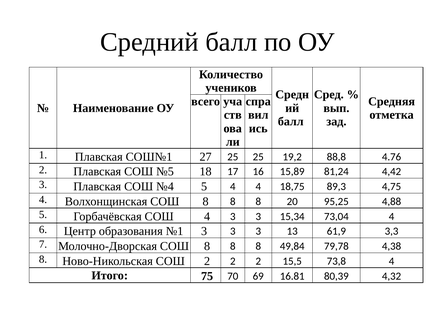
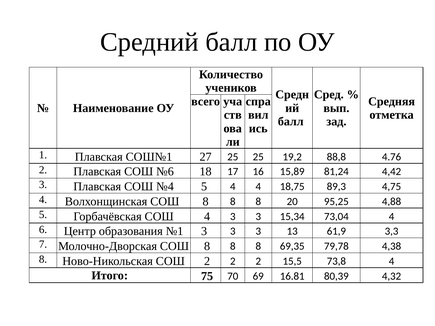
№5: №5 -> №6
49,84: 49,84 -> 69,35
